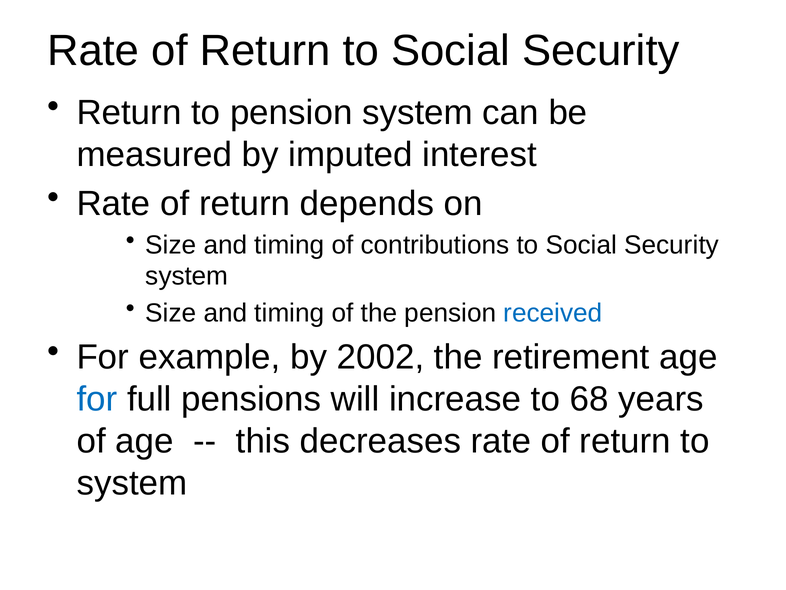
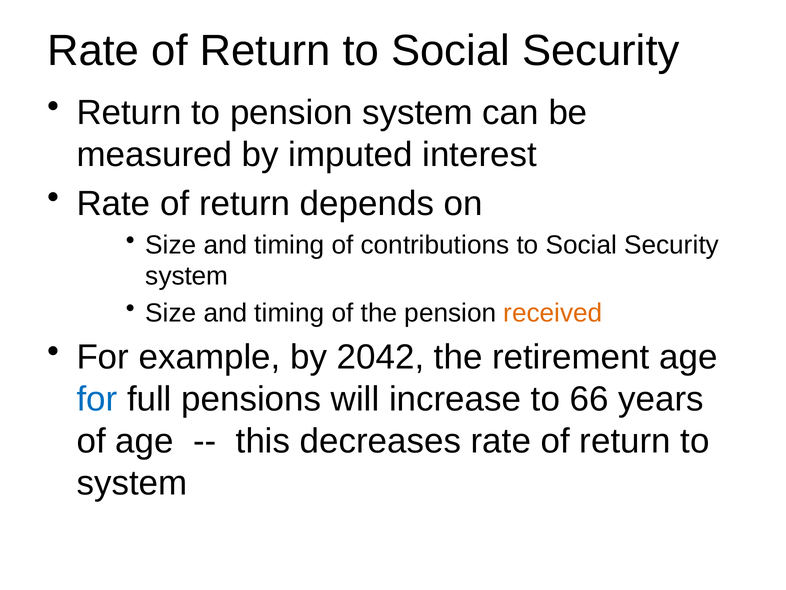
received colour: blue -> orange
2002: 2002 -> 2042
68: 68 -> 66
